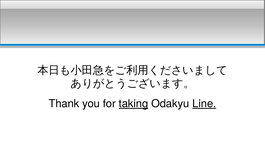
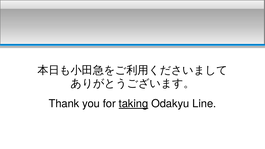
Line underline: present -> none
